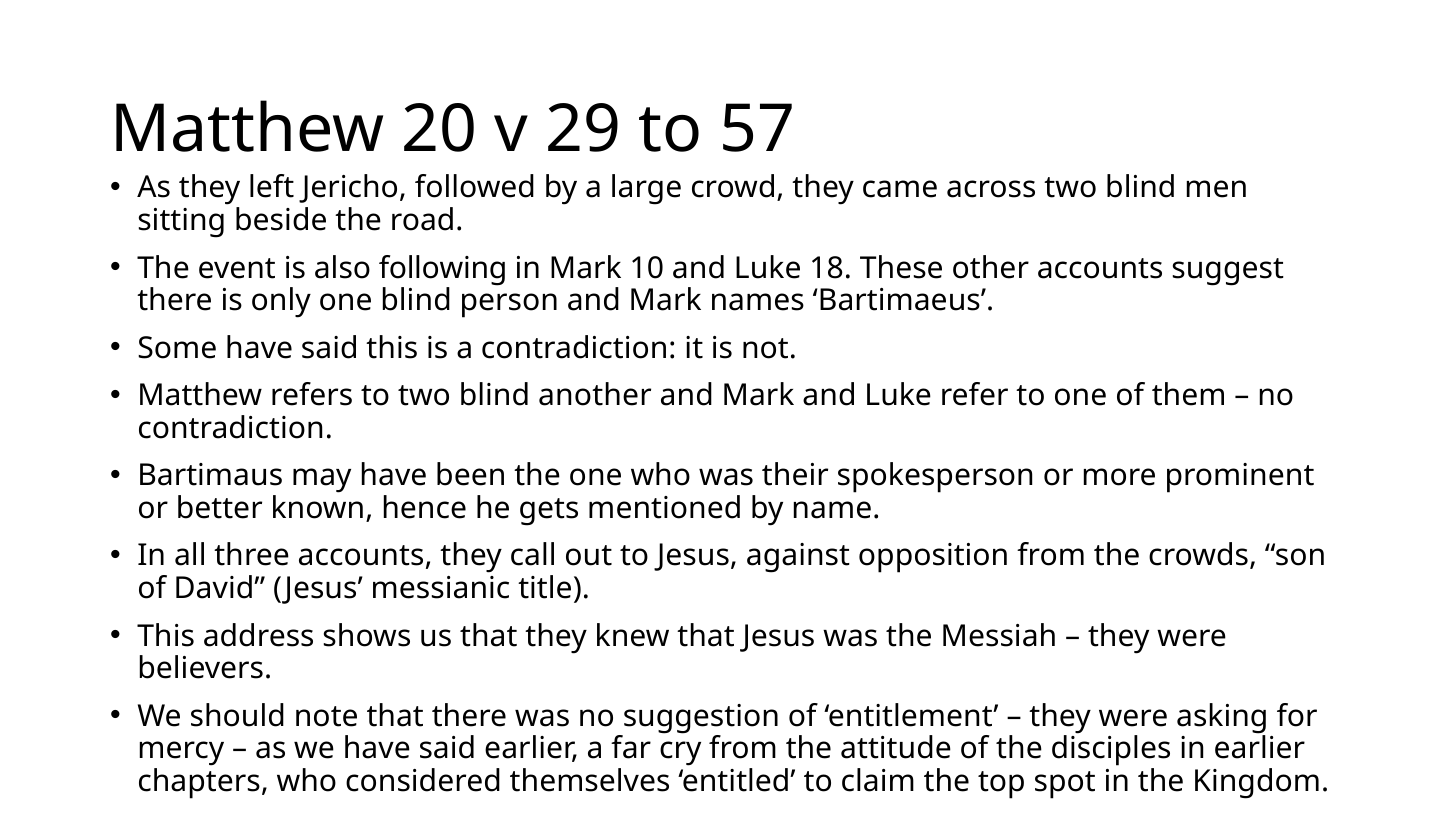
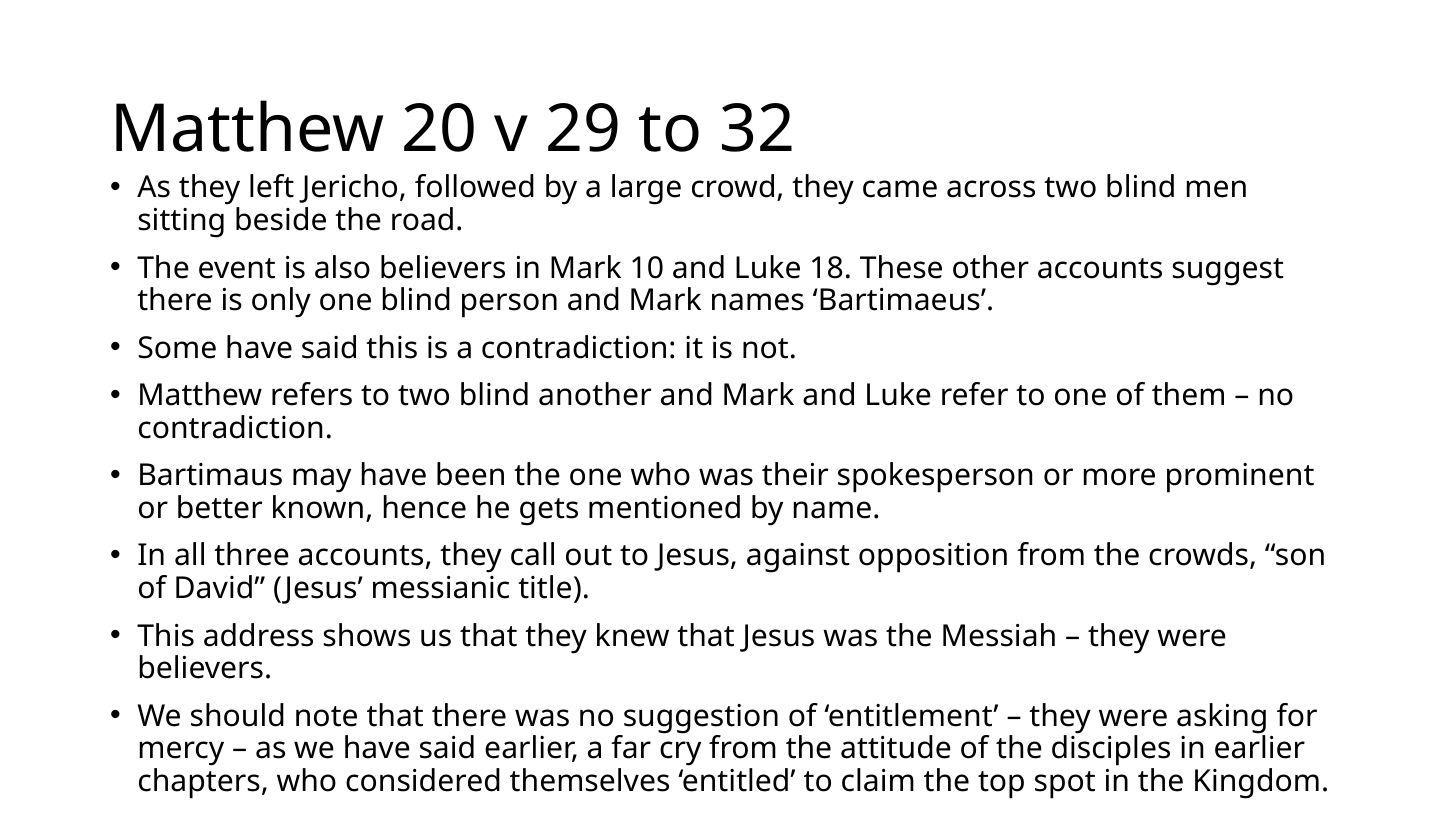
57: 57 -> 32
also following: following -> believers
